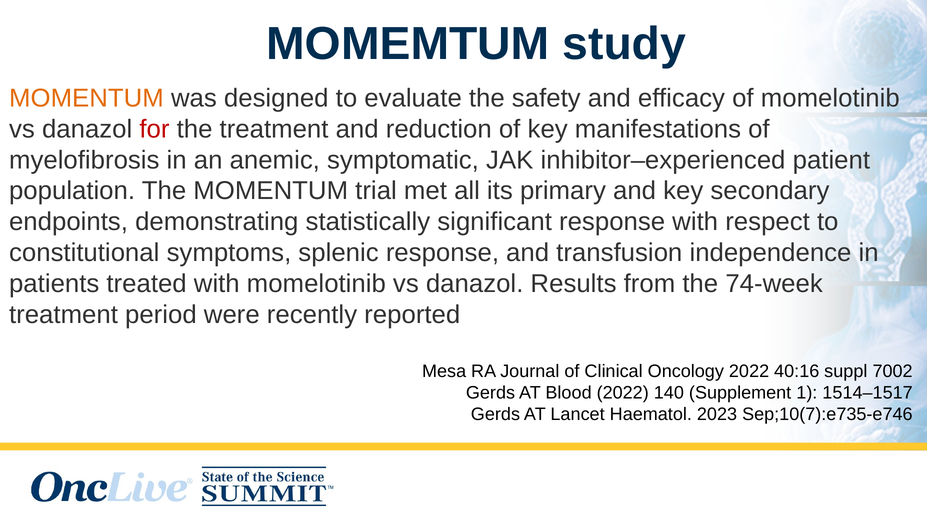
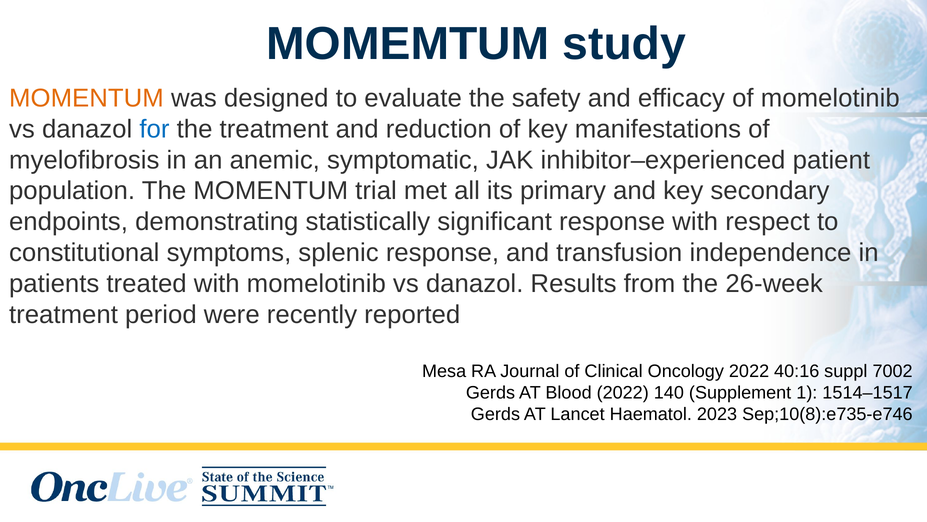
for colour: red -> blue
74-week: 74-week -> 26-week
Sep;10(7):e735-e746: Sep;10(7):e735-e746 -> Sep;10(8):e735-e746
